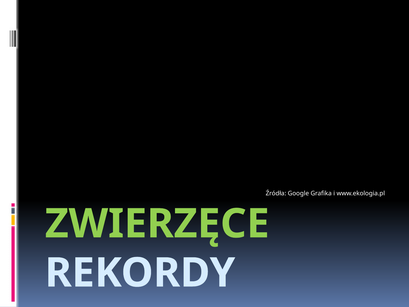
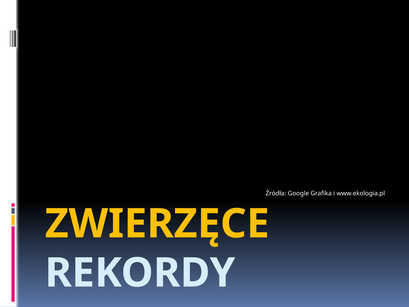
ZWIERZĘCE colour: light green -> yellow
